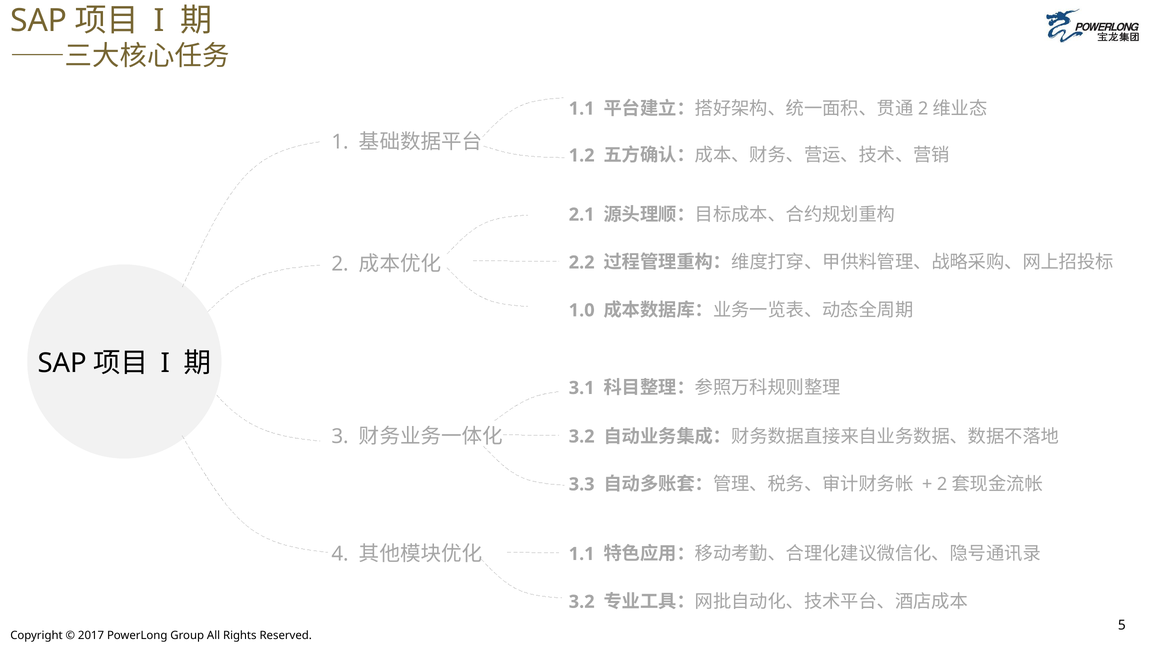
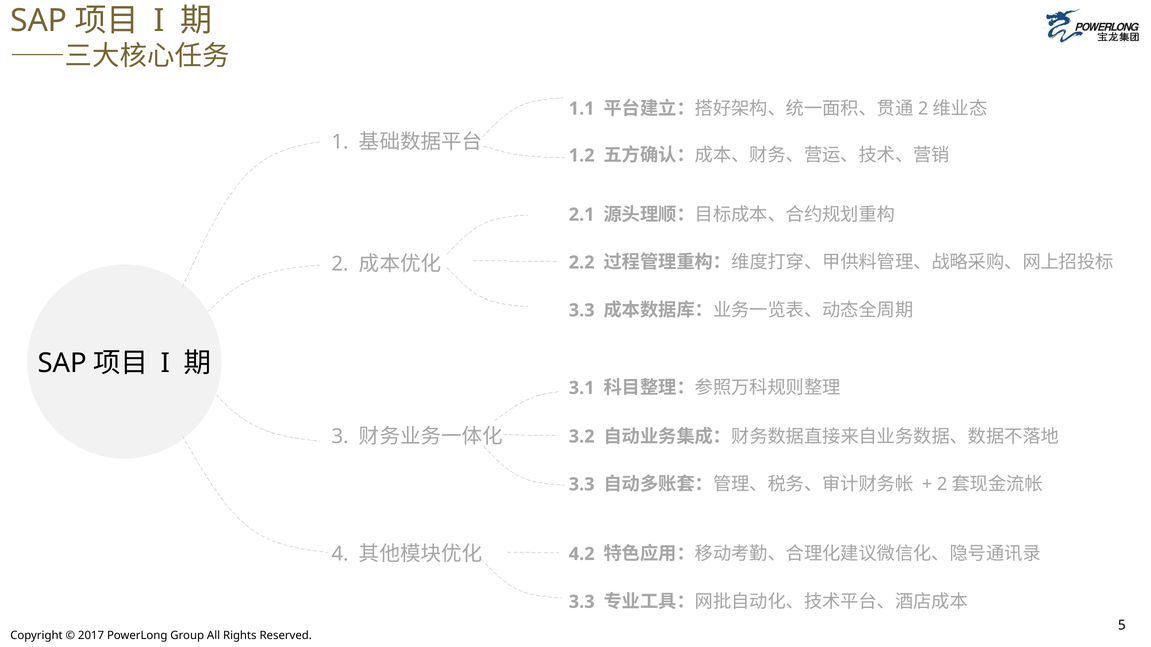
1.0 at (582, 311): 1.0 -> 3.3
1.1 at (582, 554): 1.1 -> 4.2
3.2 at (582, 602): 3.2 -> 3.3
